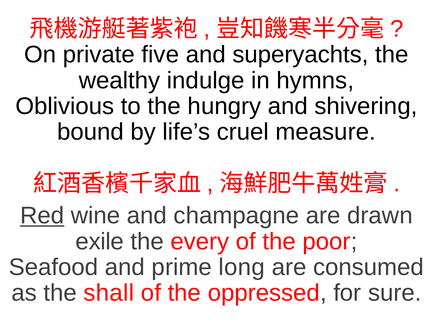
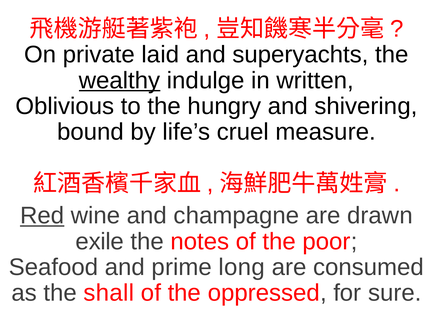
five: five -> laid
wealthy underline: none -> present
hymns: hymns -> written
every: every -> notes
